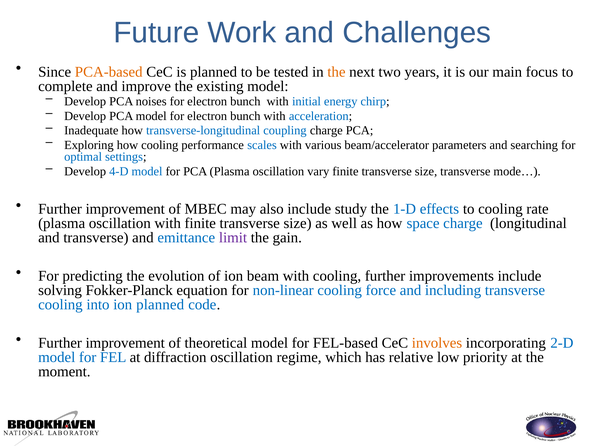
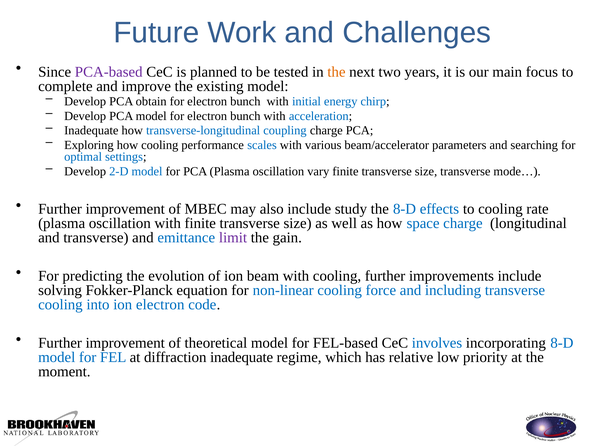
PCA-based colour: orange -> purple
noises: noises -> obtain
4-D: 4-D -> 2-D
the 1-D: 1-D -> 8-D
ion planned: planned -> electron
involves colour: orange -> blue
incorporating 2-D: 2-D -> 8-D
diffraction oscillation: oscillation -> inadequate
